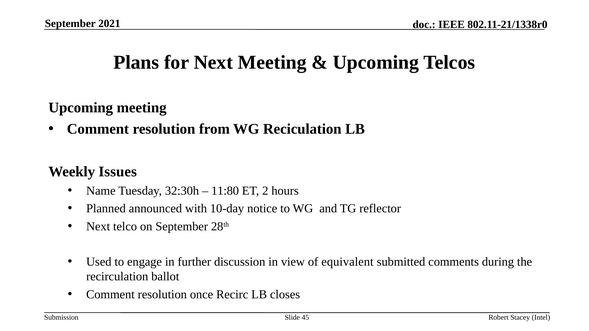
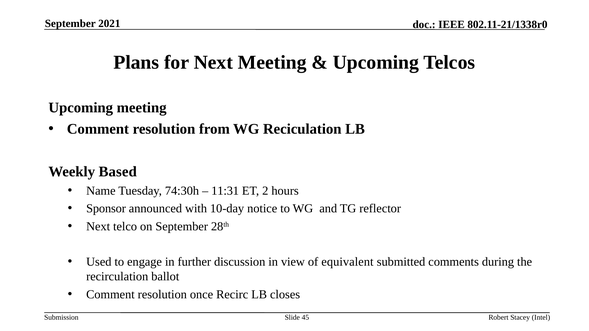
Issues: Issues -> Based
32:30h: 32:30h -> 74:30h
11:80: 11:80 -> 11:31
Planned: Planned -> Sponsor
